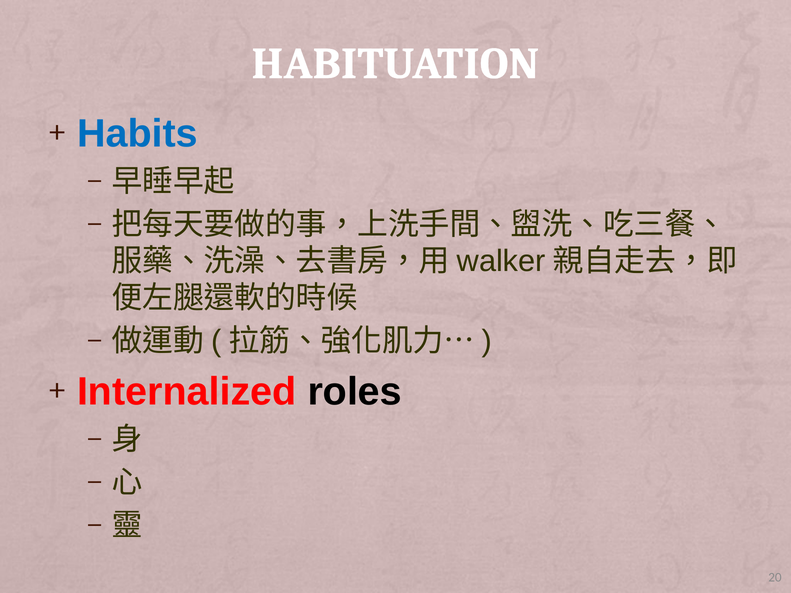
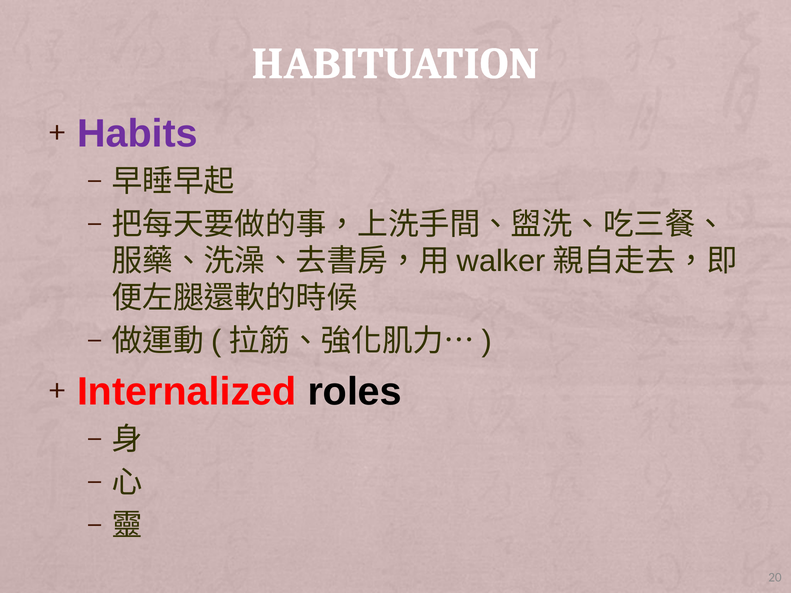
Habits colour: blue -> purple
